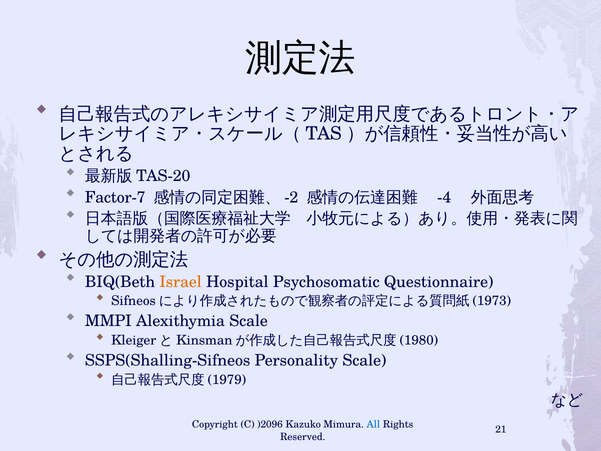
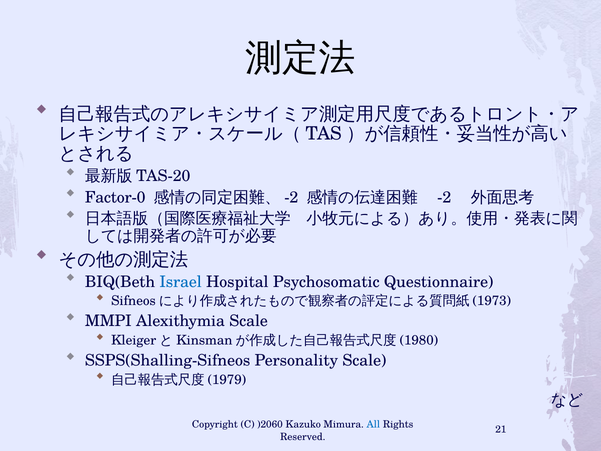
Factor-7: Factor-7 -> Factor-0
-4: -4 -> -2
Israel colour: orange -> blue
)2096: )2096 -> )2060
